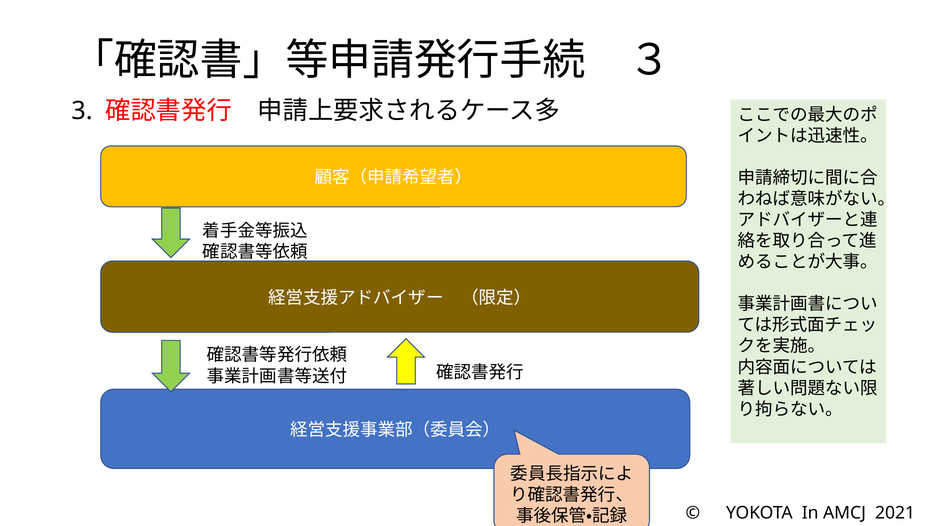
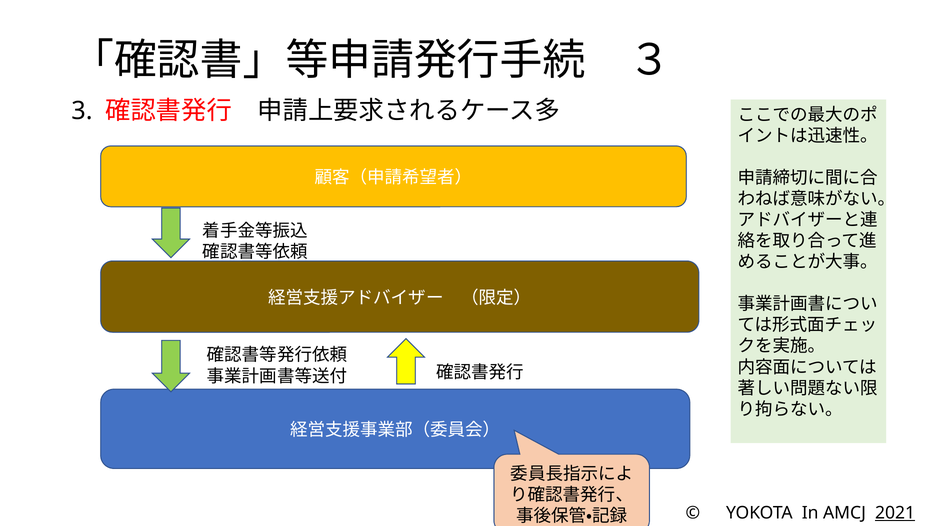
2021 underline: none -> present
